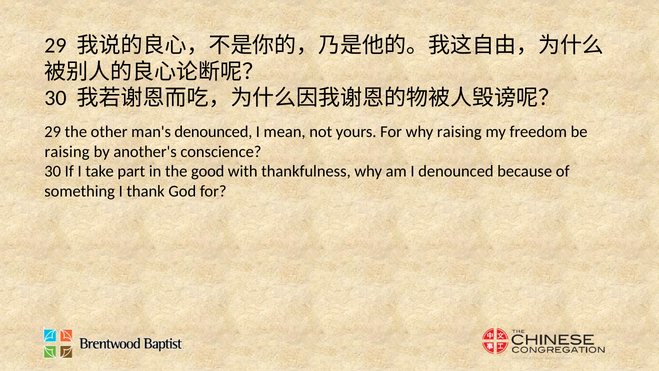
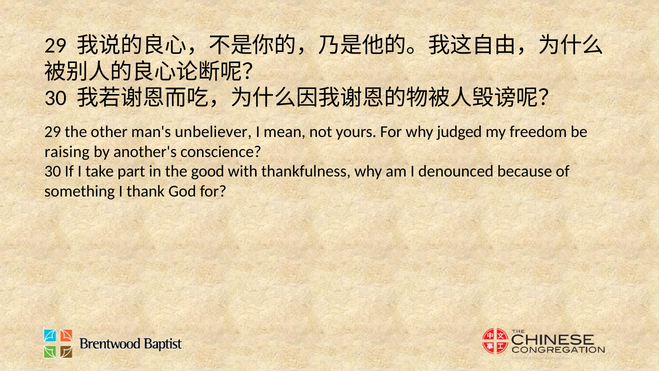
man's denounced: denounced -> unbeliever
why raising: raising -> judged
